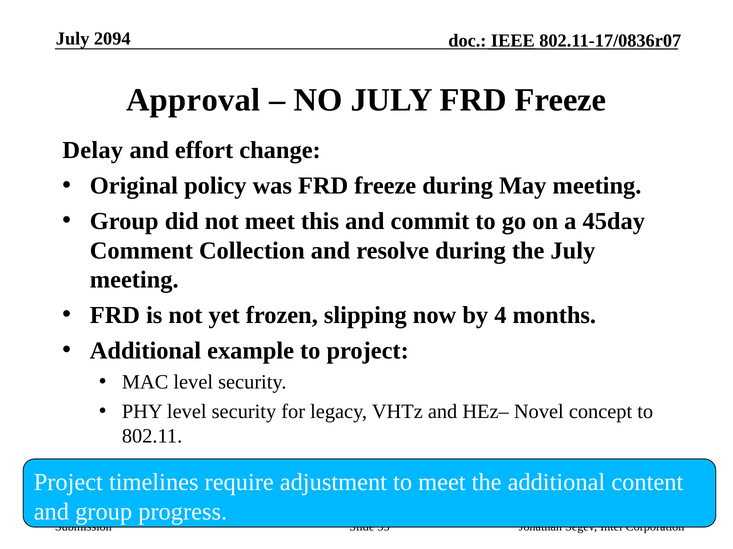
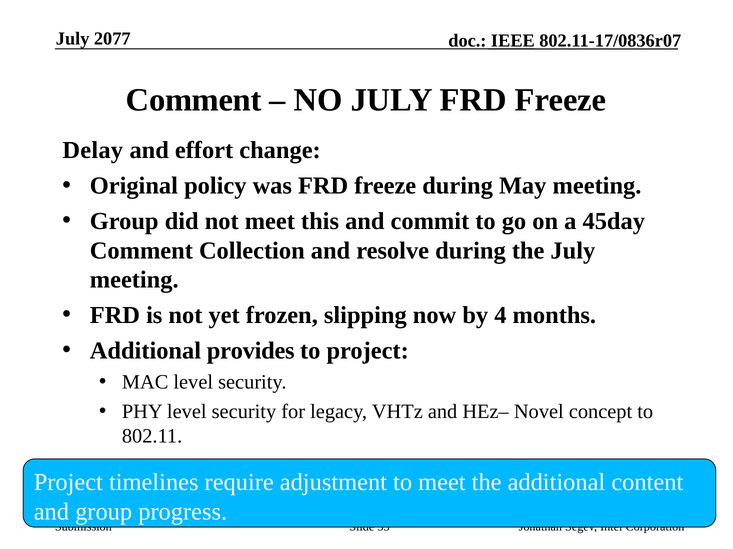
2094: 2094 -> 2077
Approval at (193, 100): Approval -> Comment
example: example -> provides
